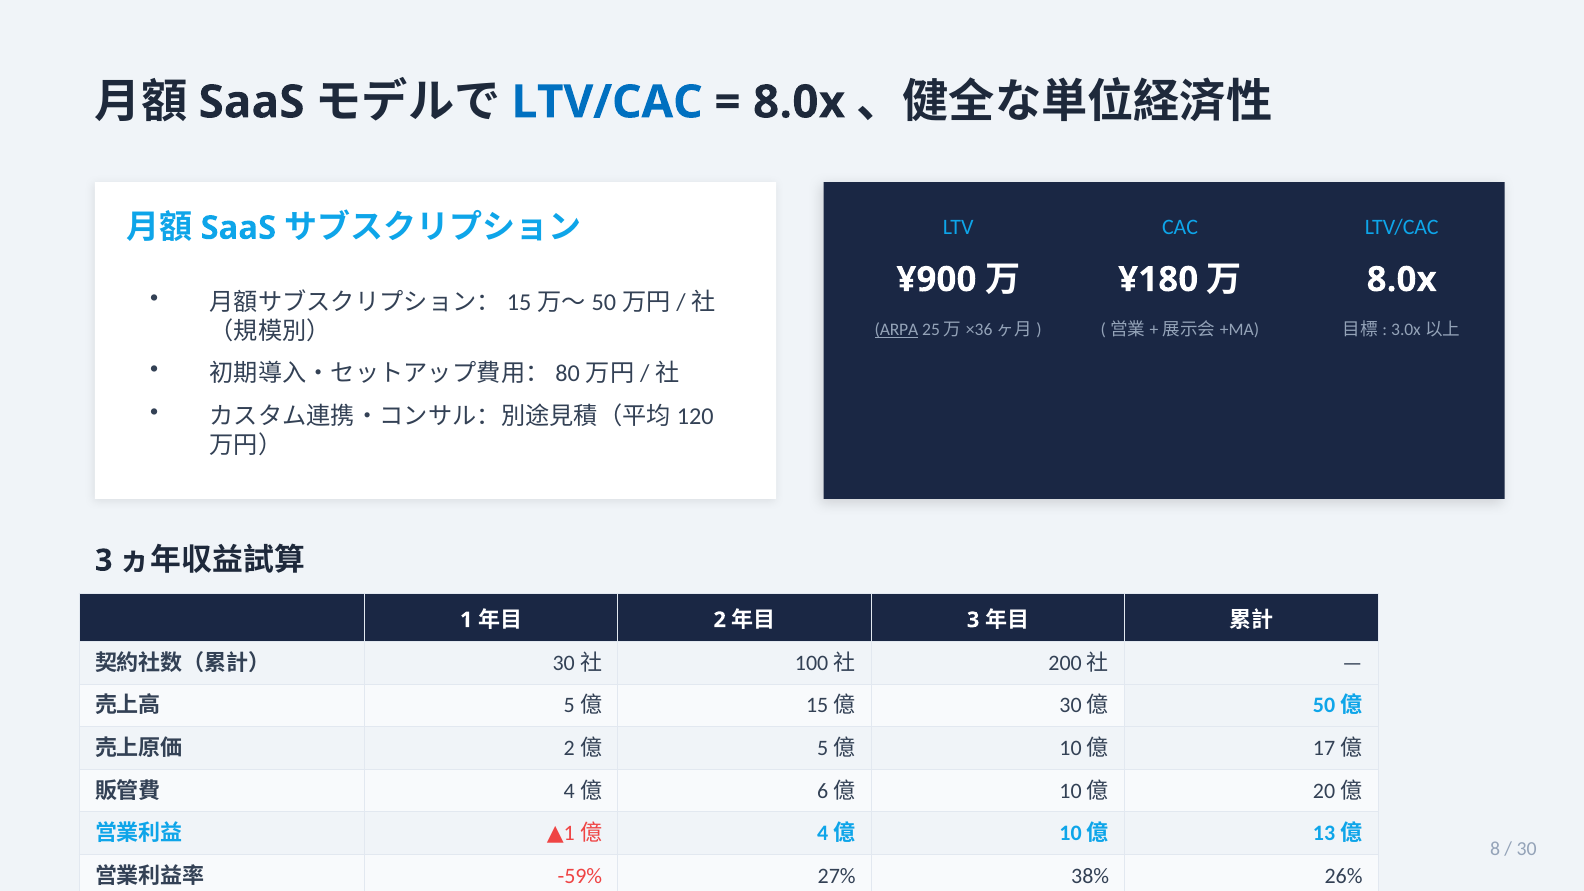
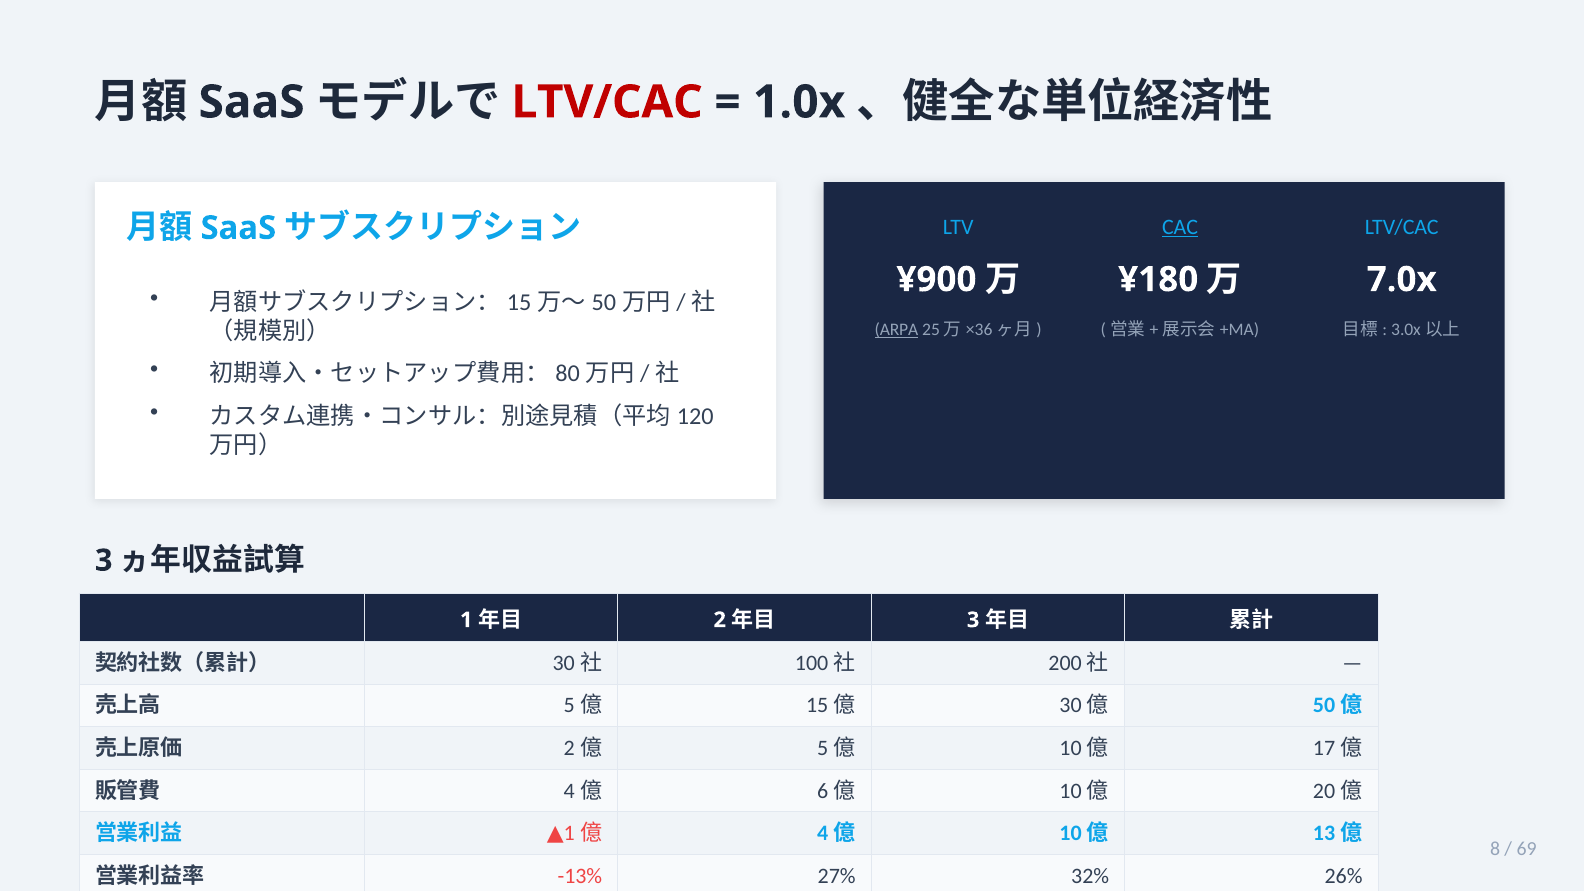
LTV/CAC at (607, 102) colour: blue -> red
8.0x at (799, 102): 8.0x -> 1.0x
CAC underline: none -> present
8.0x at (1402, 280): 8.0x -> 7.0x
30: 30 -> 69
-59%: -59% -> -13%
38%: 38% -> 32%
